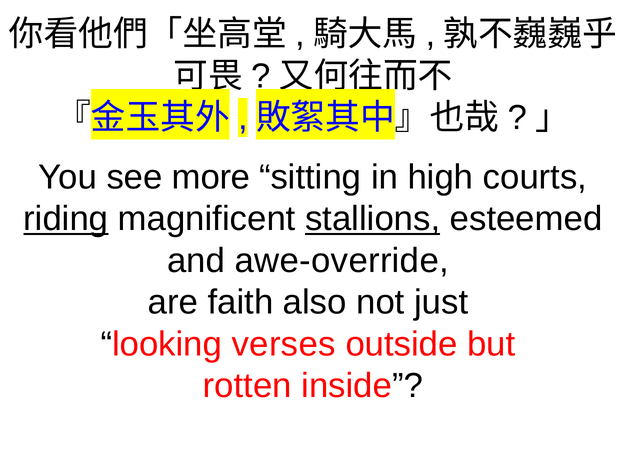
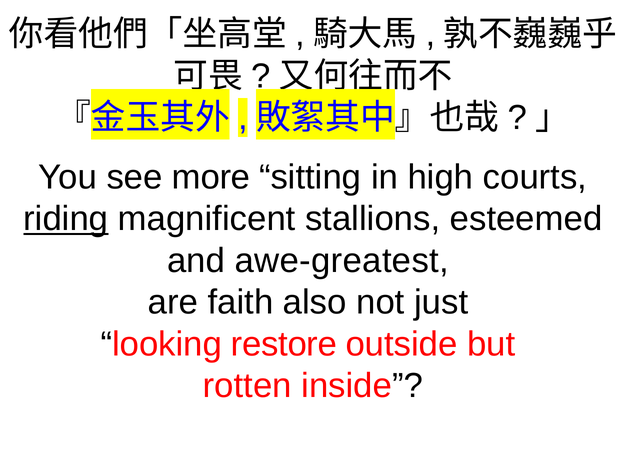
stallions underline: present -> none
awe-override: awe-override -> awe-greatest
verses: verses -> restore
